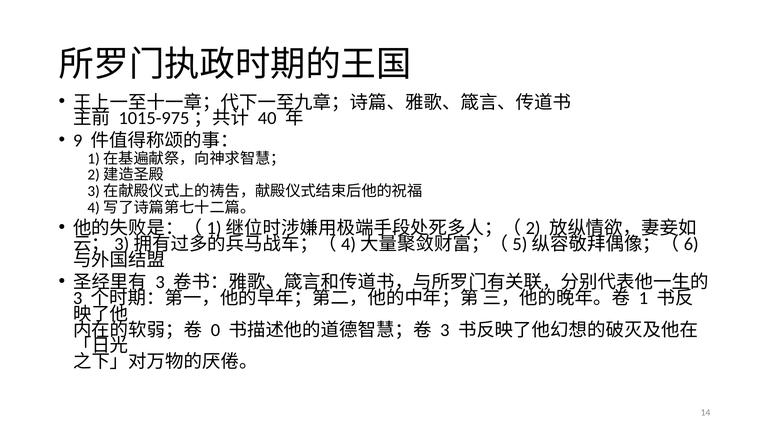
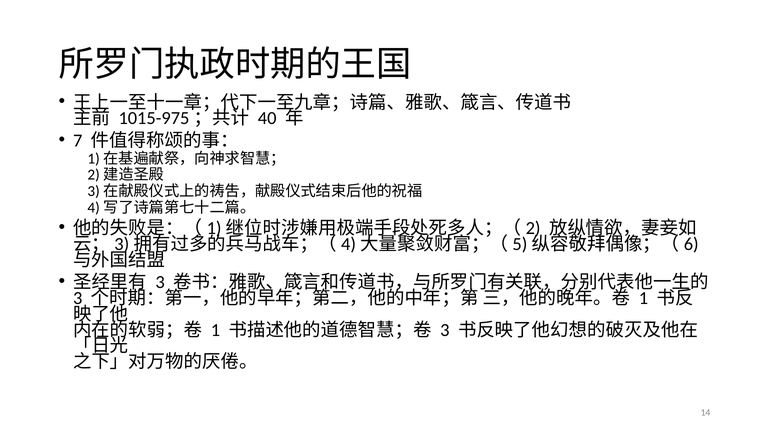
9: 9 -> 7
0 at (215, 330): 0 -> 1
